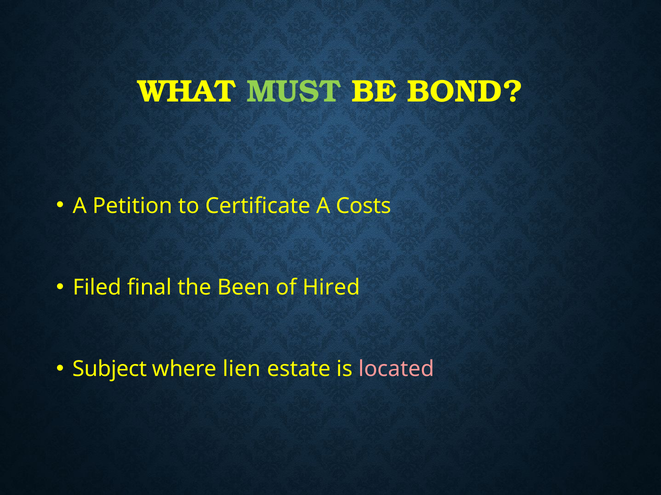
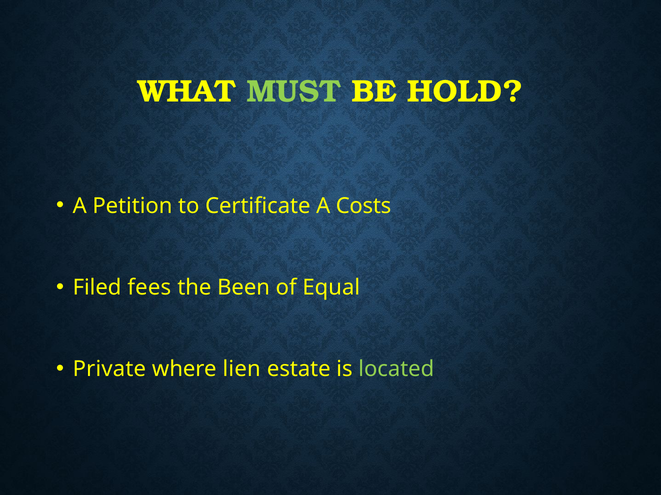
BOND: BOND -> HOLD
final: final -> fees
Hired: Hired -> Equal
Subject: Subject -> Private
located colour: pink -> light green
